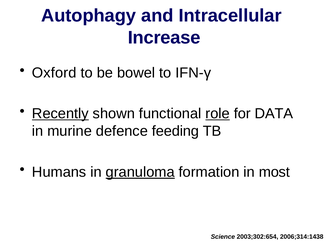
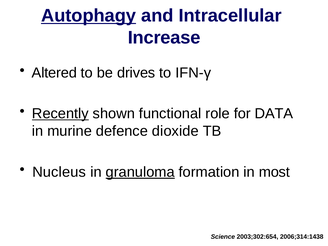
Autophagy underline: none -> present
Oxford: Oxford -> Altered
bowel: bowel -> drives
role underline: present -> none
feeding: feeding -> dioxide
Humans: Humans -> Nucleus
